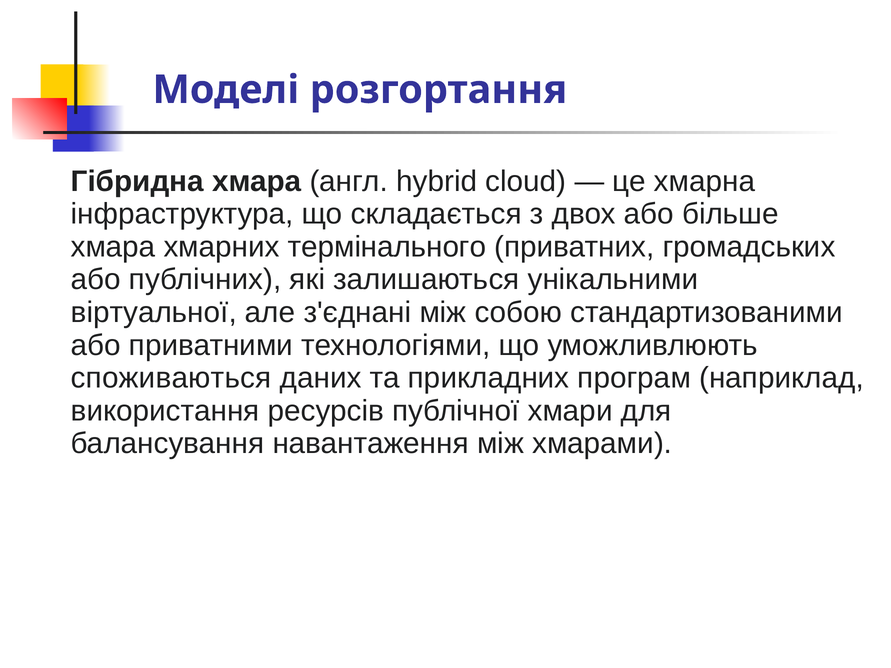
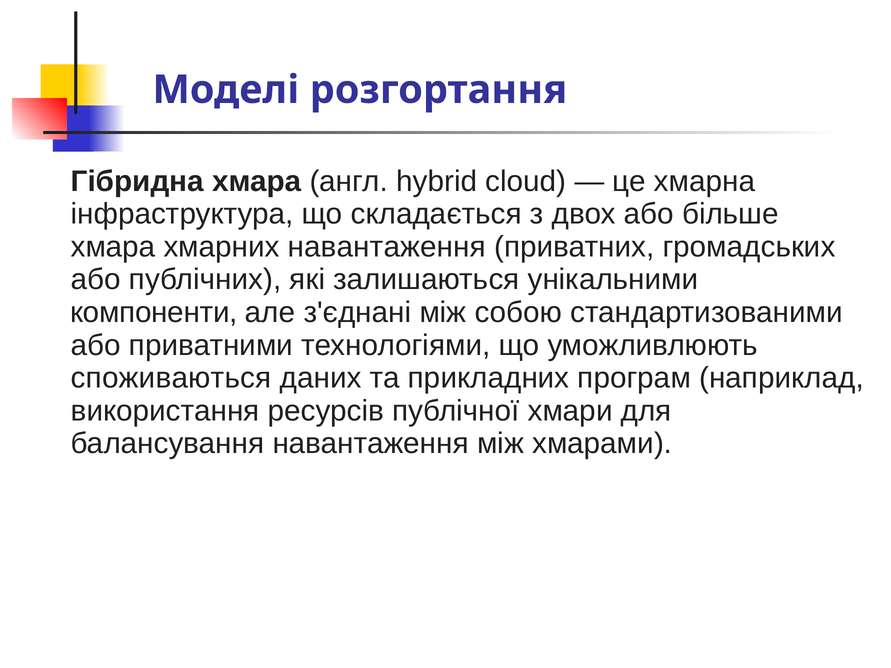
хмарних термінального: термінального -> навантаження
віртуальної: віртуальної -> компоненти
